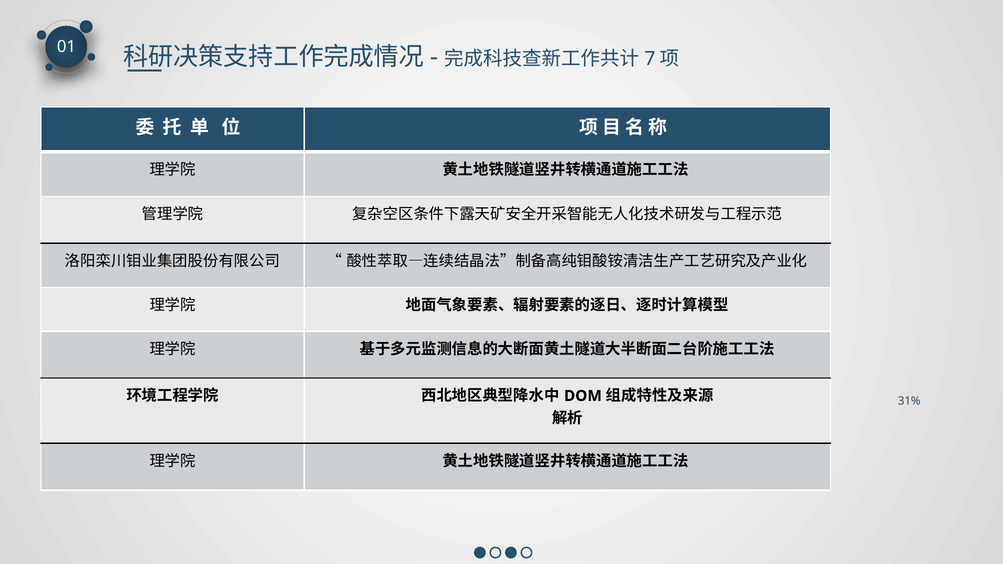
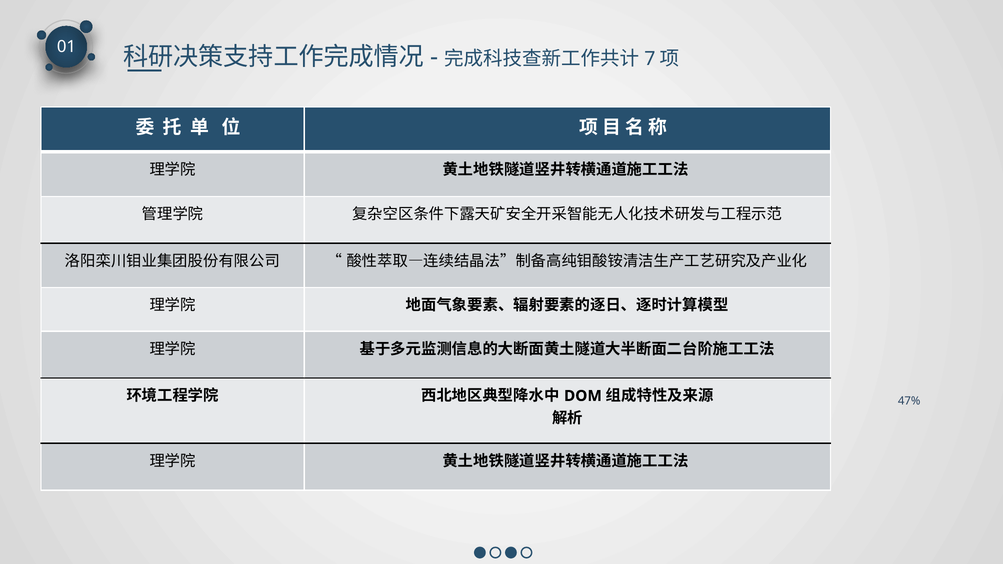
31%: 31% -> 47%
